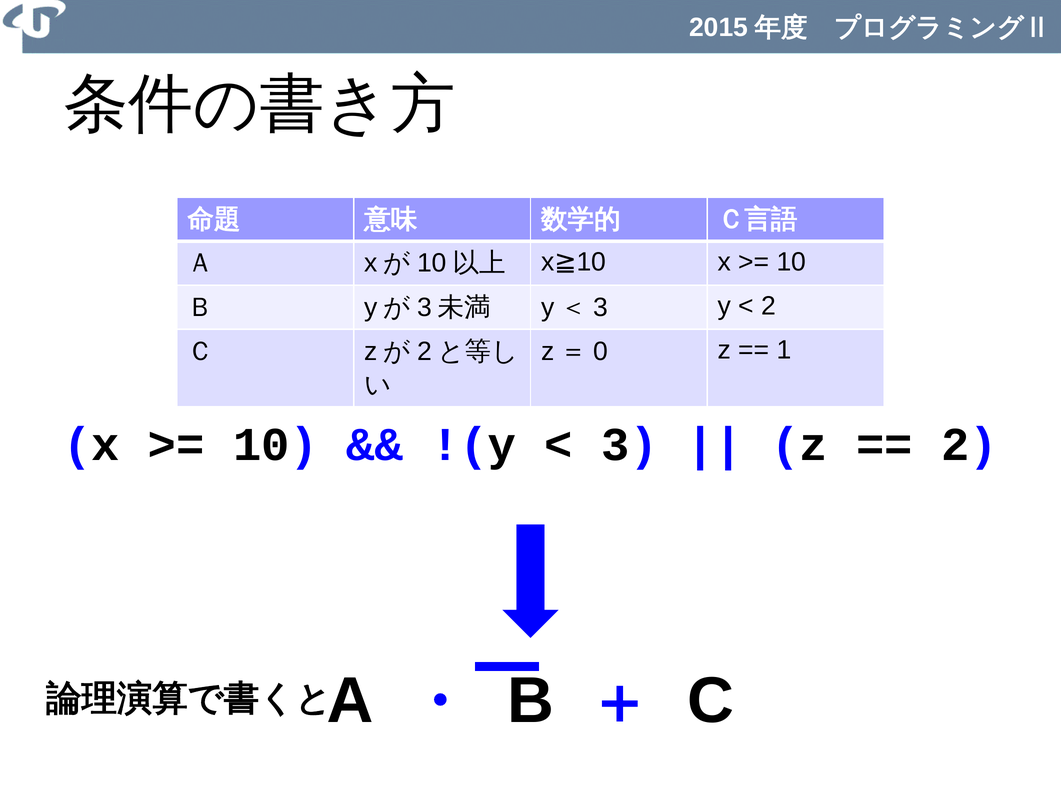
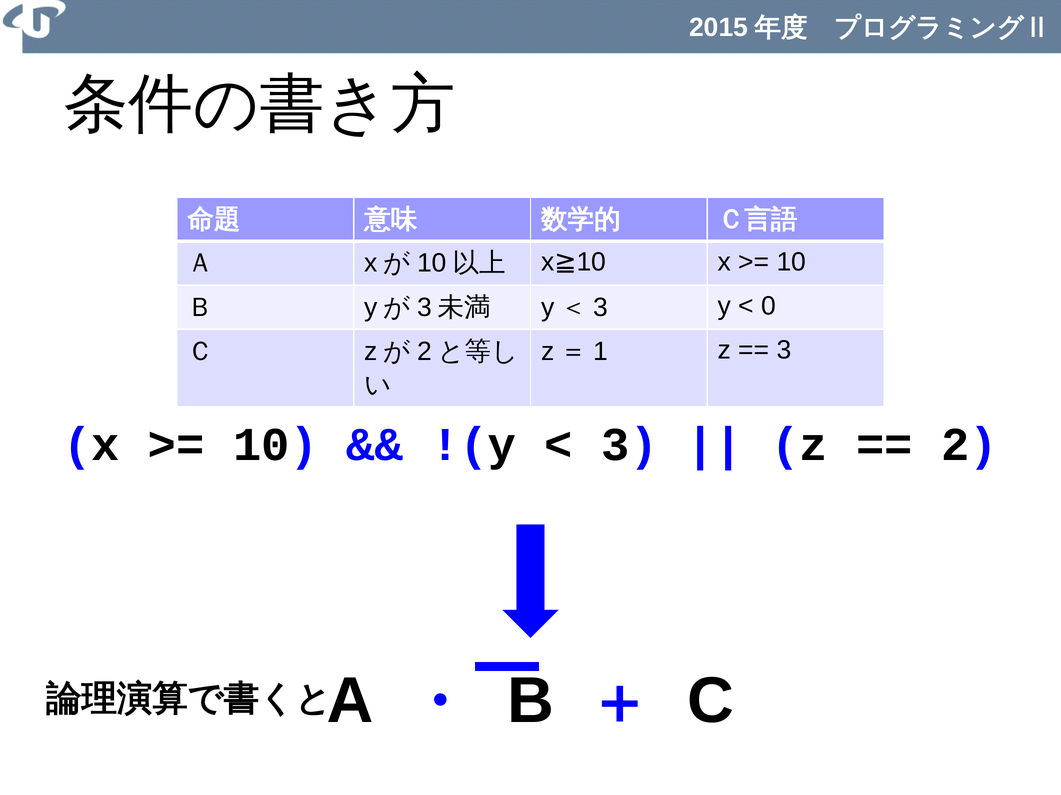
2 at (768, 306): 2 -> 0
0: 0 -> 1
1 at (784, 350): 1 -> 3
